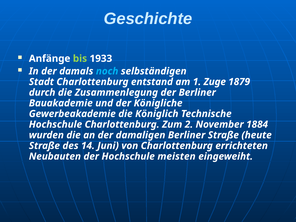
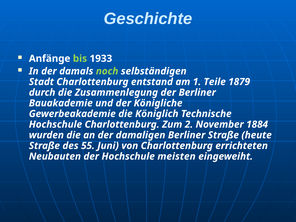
noch colour: light blue -> light green
Zuge: Zuge -> Teile
14: 14 -> 55
